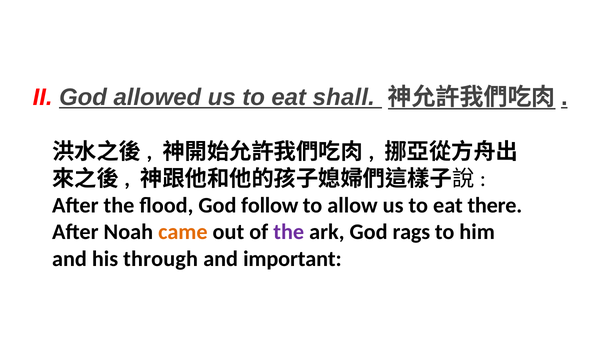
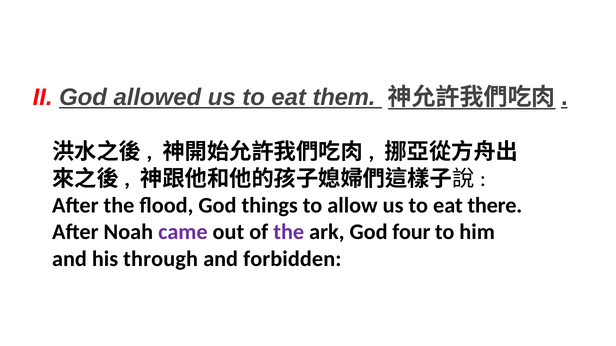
shall: shall -> them
follow: follow -> things
came colour: orange -> purple
rags: rags -> four
important: important -> forbidden
